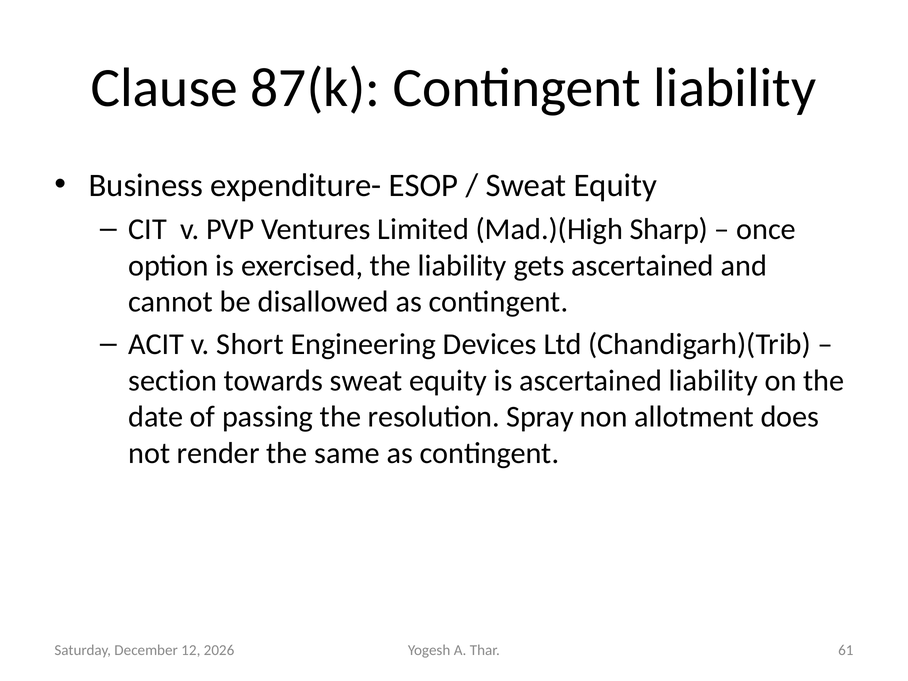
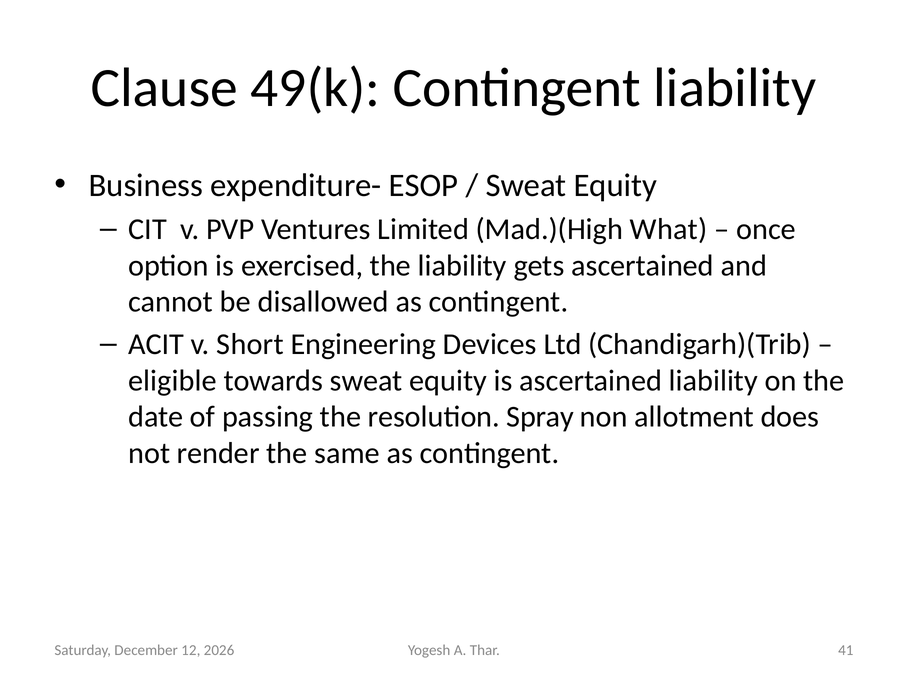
87(k: 87(k -> 49(k
Sharp: Sharp -> What
section: section -> eligible
61: 61 -> 41
